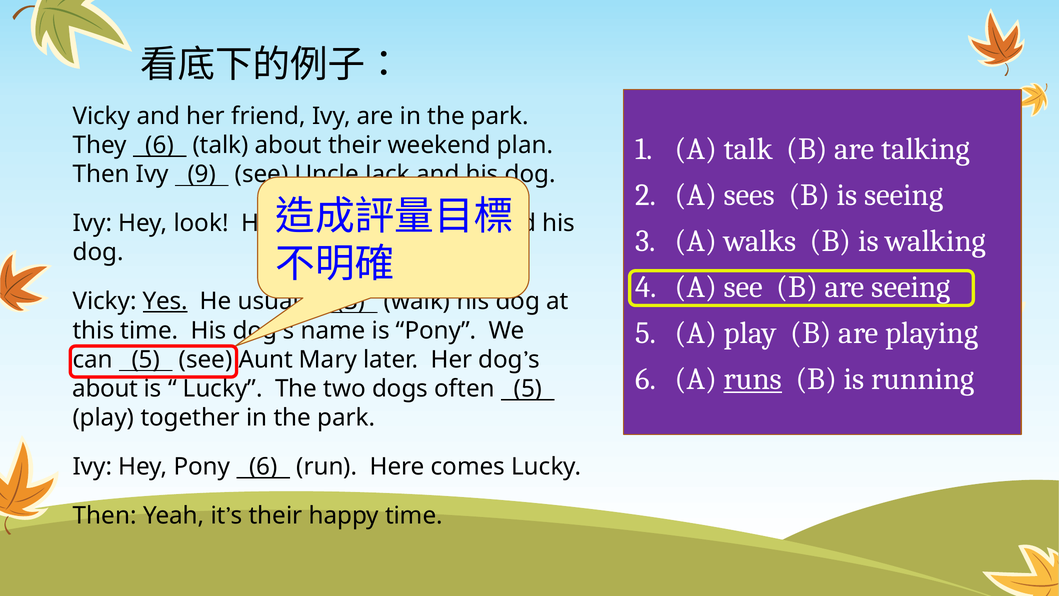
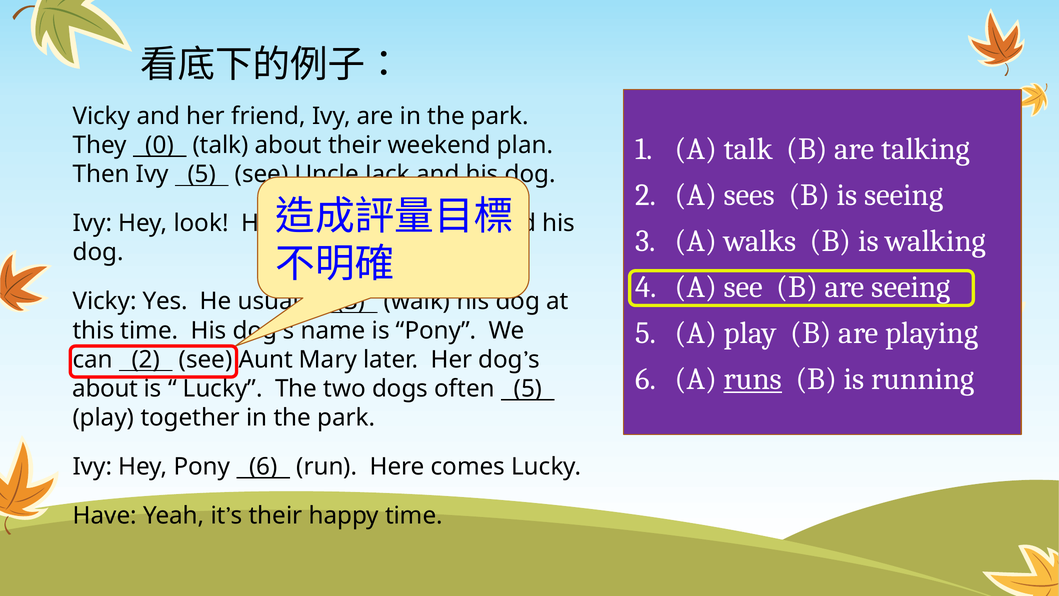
They 6: 6 -> 0
Ivy 9: 9 -> 5
Yes underline: present -> none
5 at (146, 359): 5 -> 2
Then at (105, 515): Then -> Have
